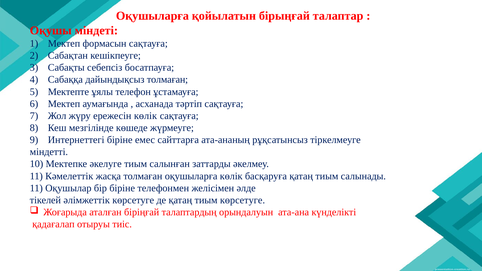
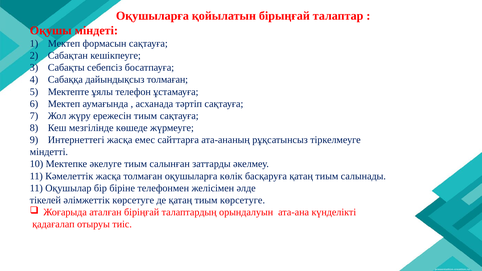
ережесін көлік: көлік -> тиым
Интернеттегі біріне: біріне -> жасқа
